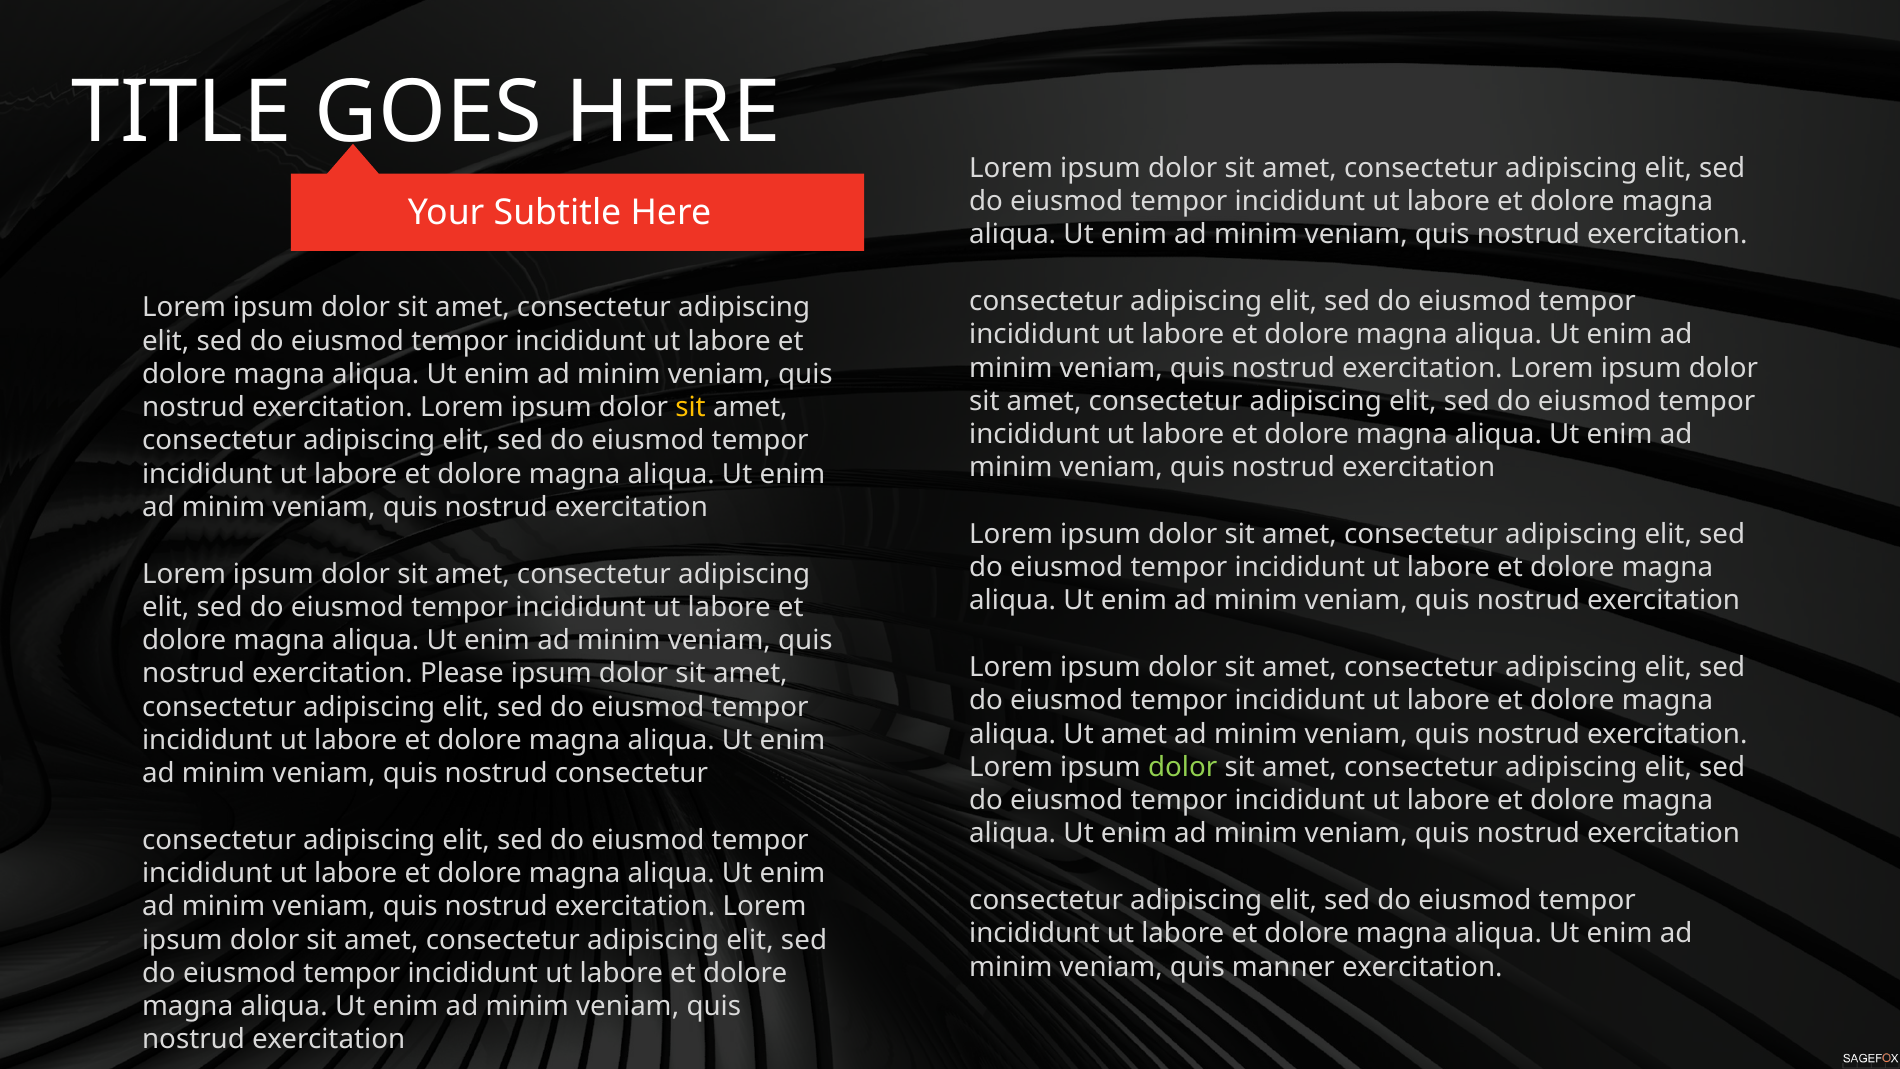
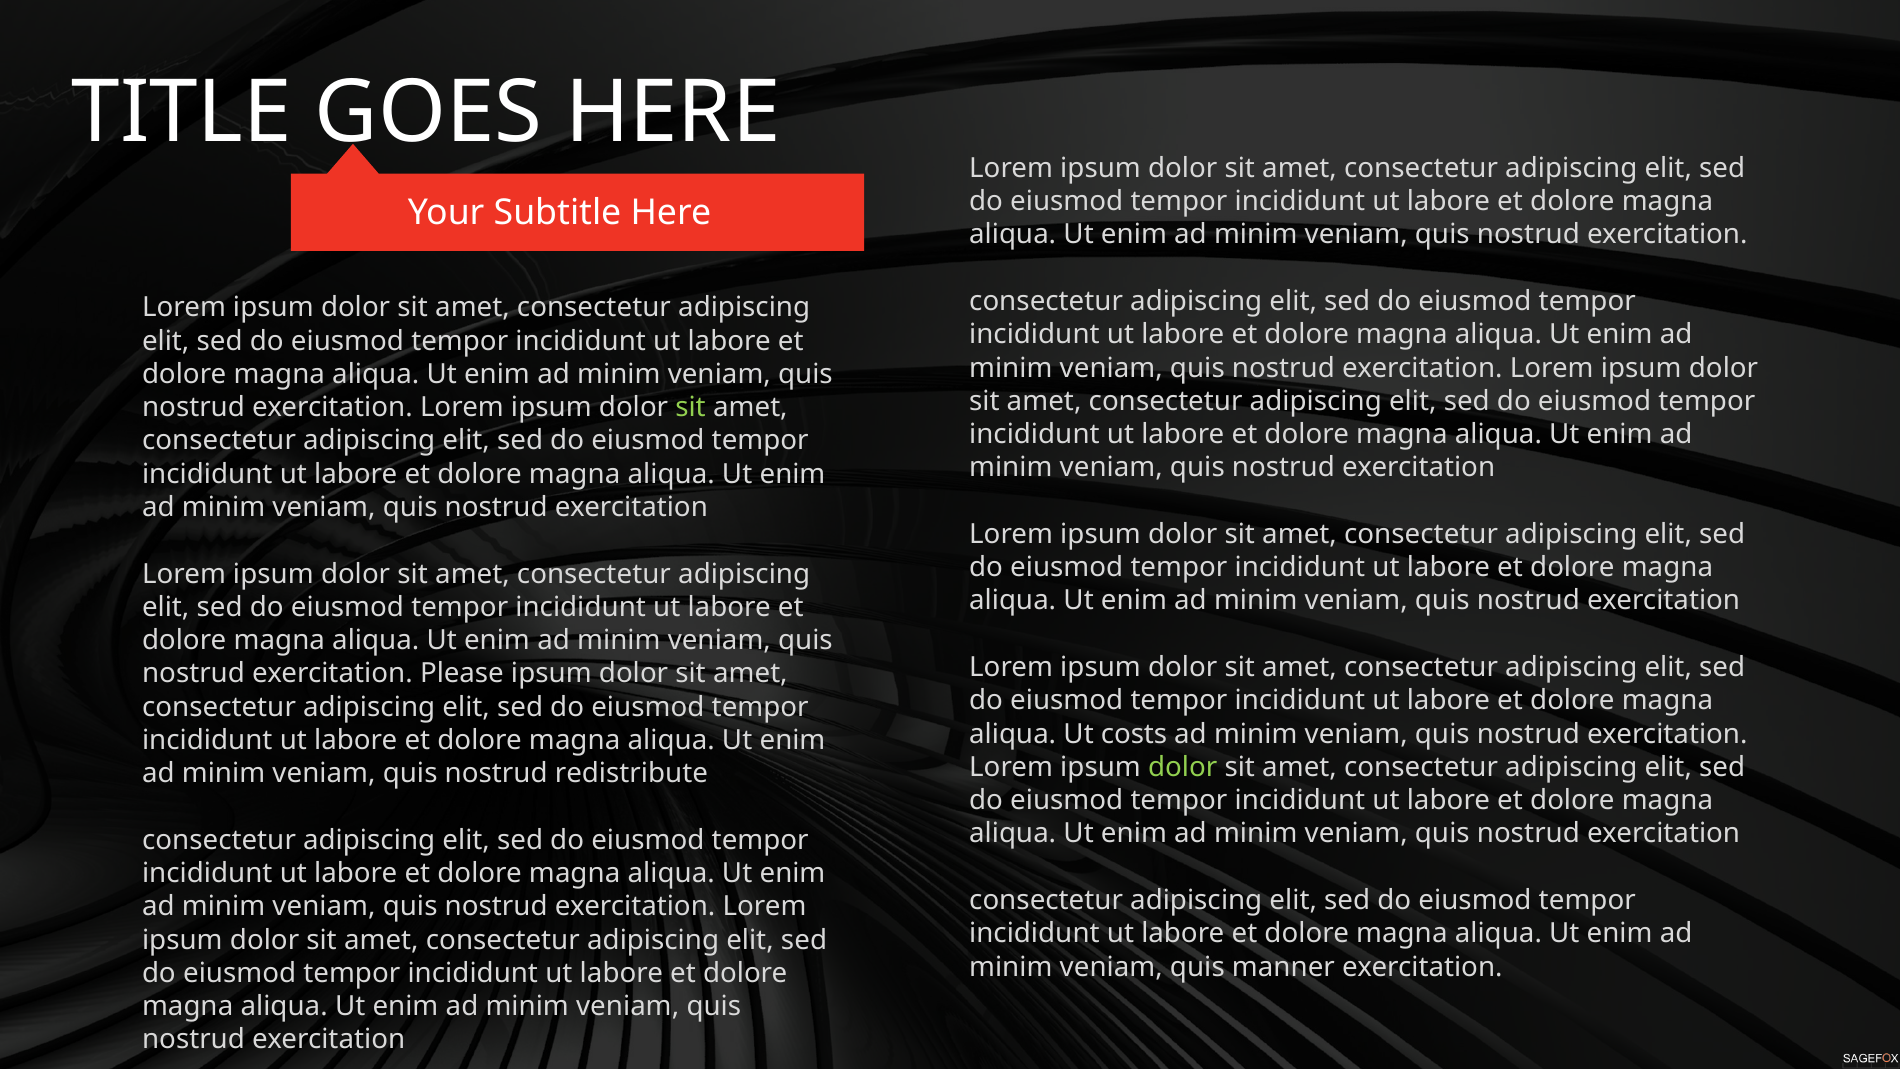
sit at (691, 407) colour: yellow -> light green
Ut amet: amet -> costs
nostrud consectetur: consectetur -> redistribute
